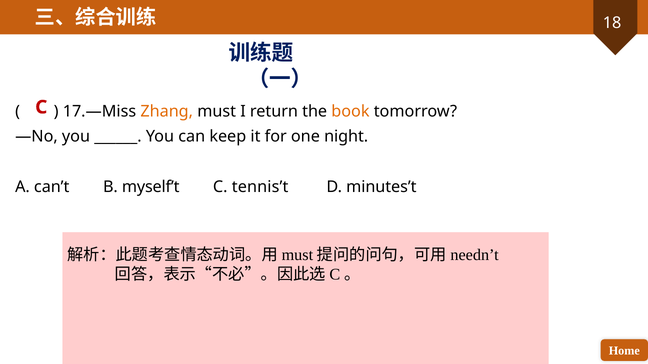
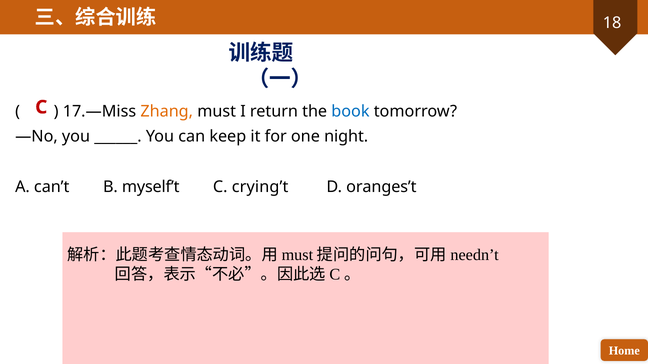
book colour: orange -> blue
tennis’t: tennis’t -> crying’t
minutes’t: minutes’t -> oranges’t
